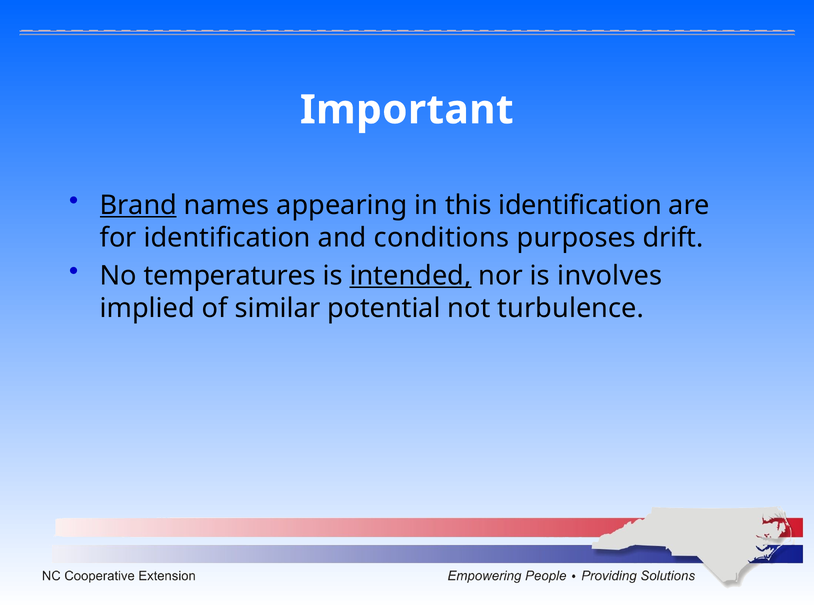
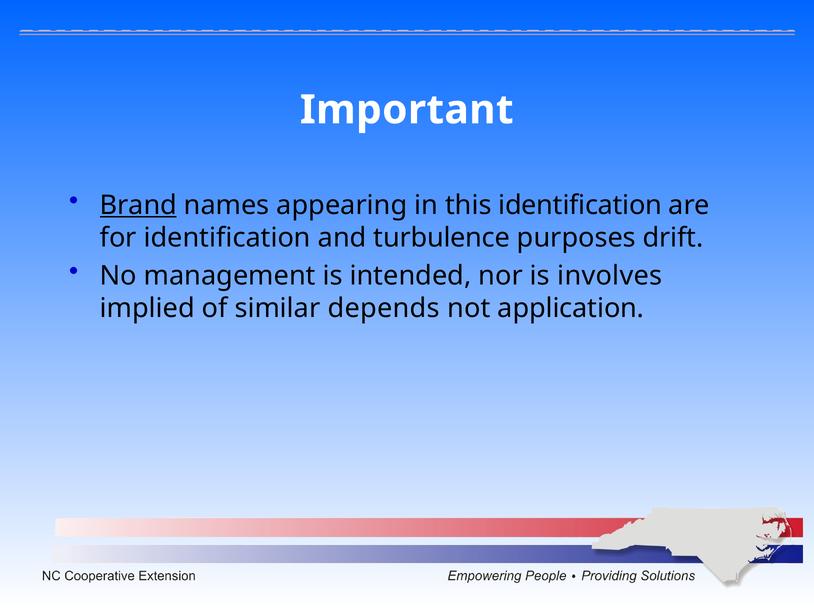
conditions: conditions -> turbulence
temperatures: temperatures -> management
intended underline: present -> none
potential: potential -> depends
turbulence: turbulence -> application
